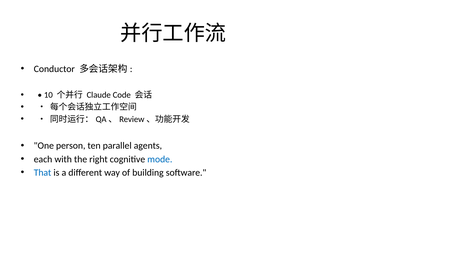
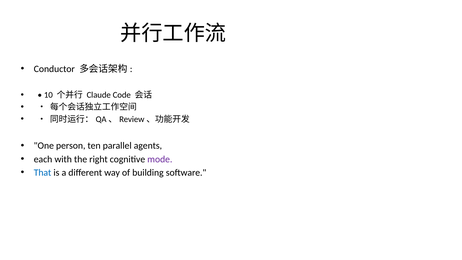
mode colour: blue -> purple
